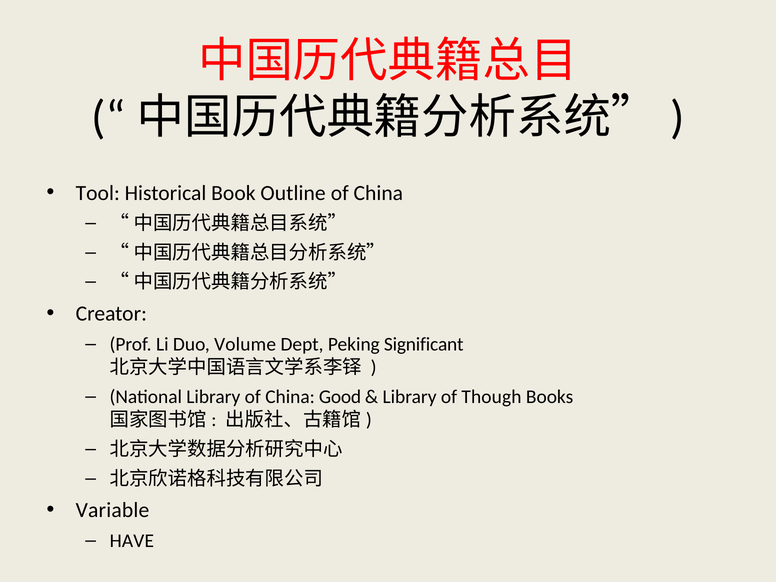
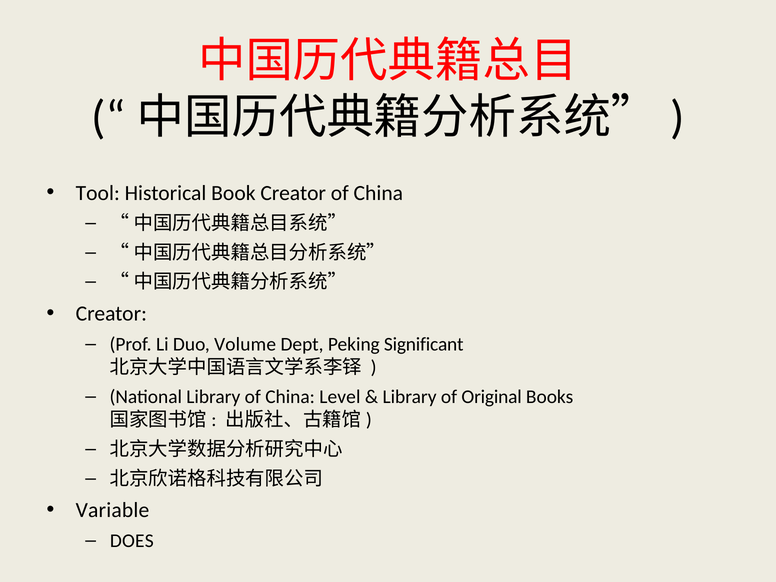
Book Outline: Outline -> Creator
Good: Good -> Level
Though: Though -> Original
HAVE: HAVE -> DOES
